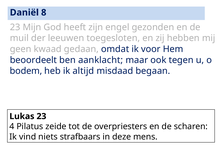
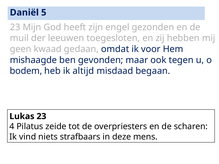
8: 8 -> 5
beoordeelt: beoordeelt -> mishaagde
aanklacht: aanklacht -> gevonden
